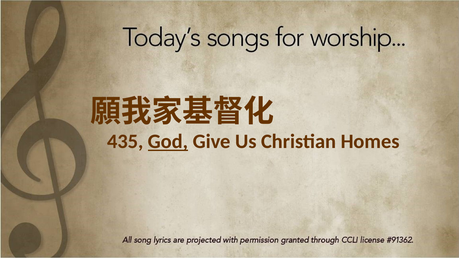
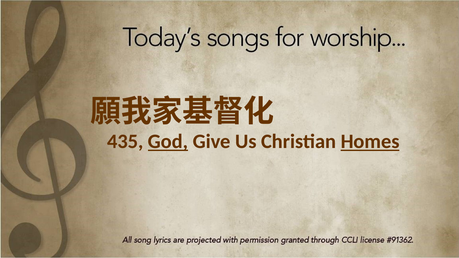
Homes underline: none -> present
